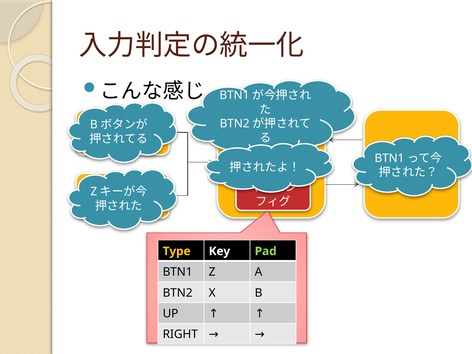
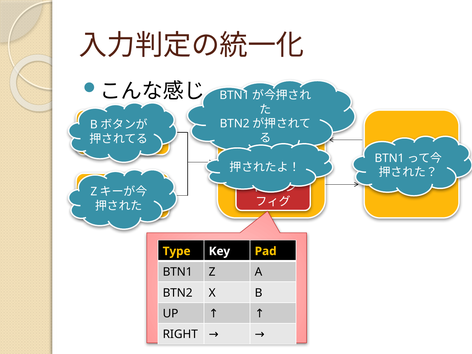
Pad colour: light green -> yellow
